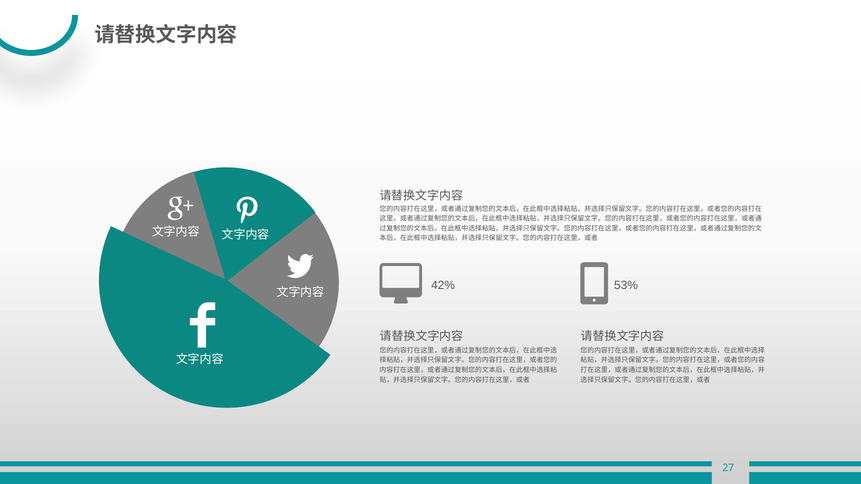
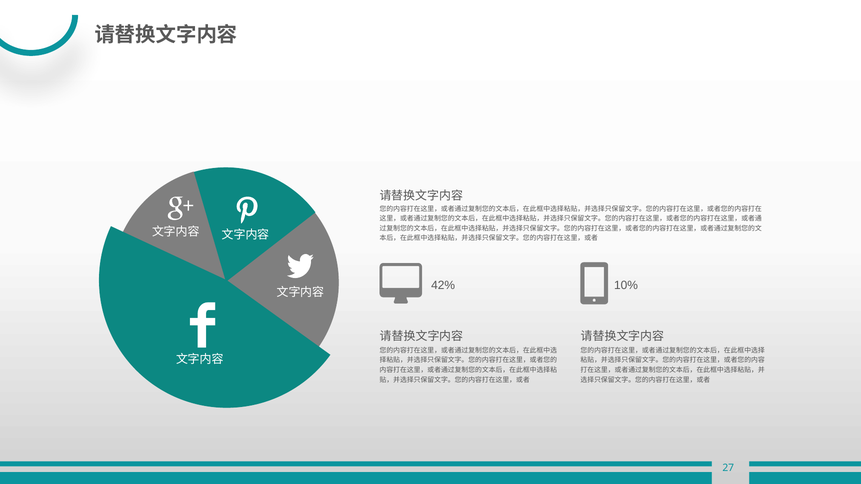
53%: 53% -> 10%
